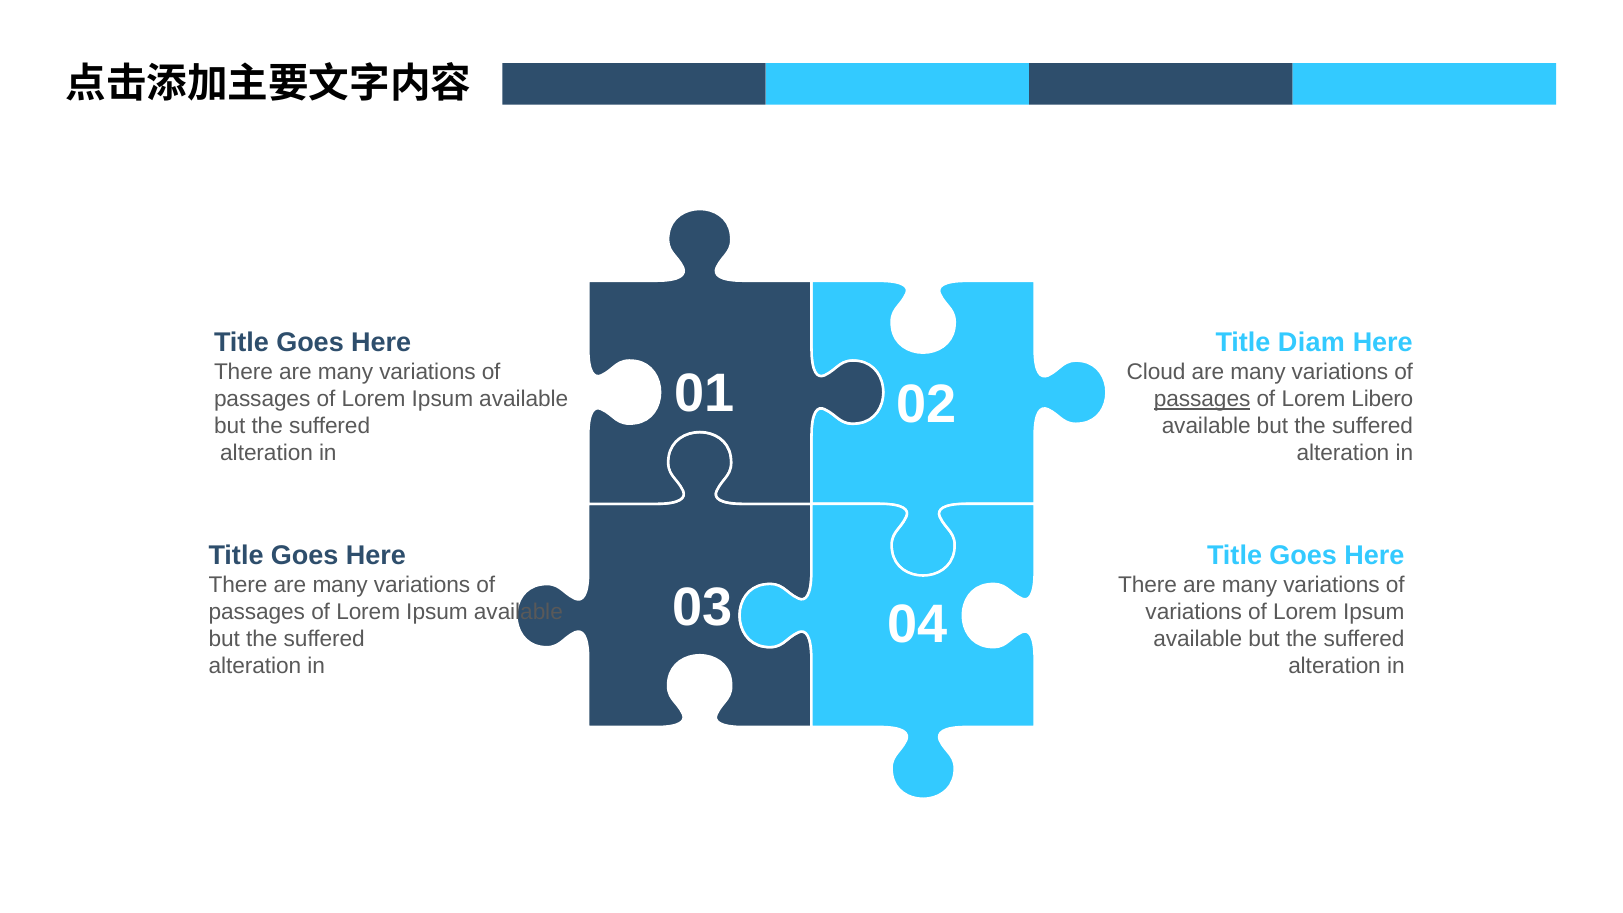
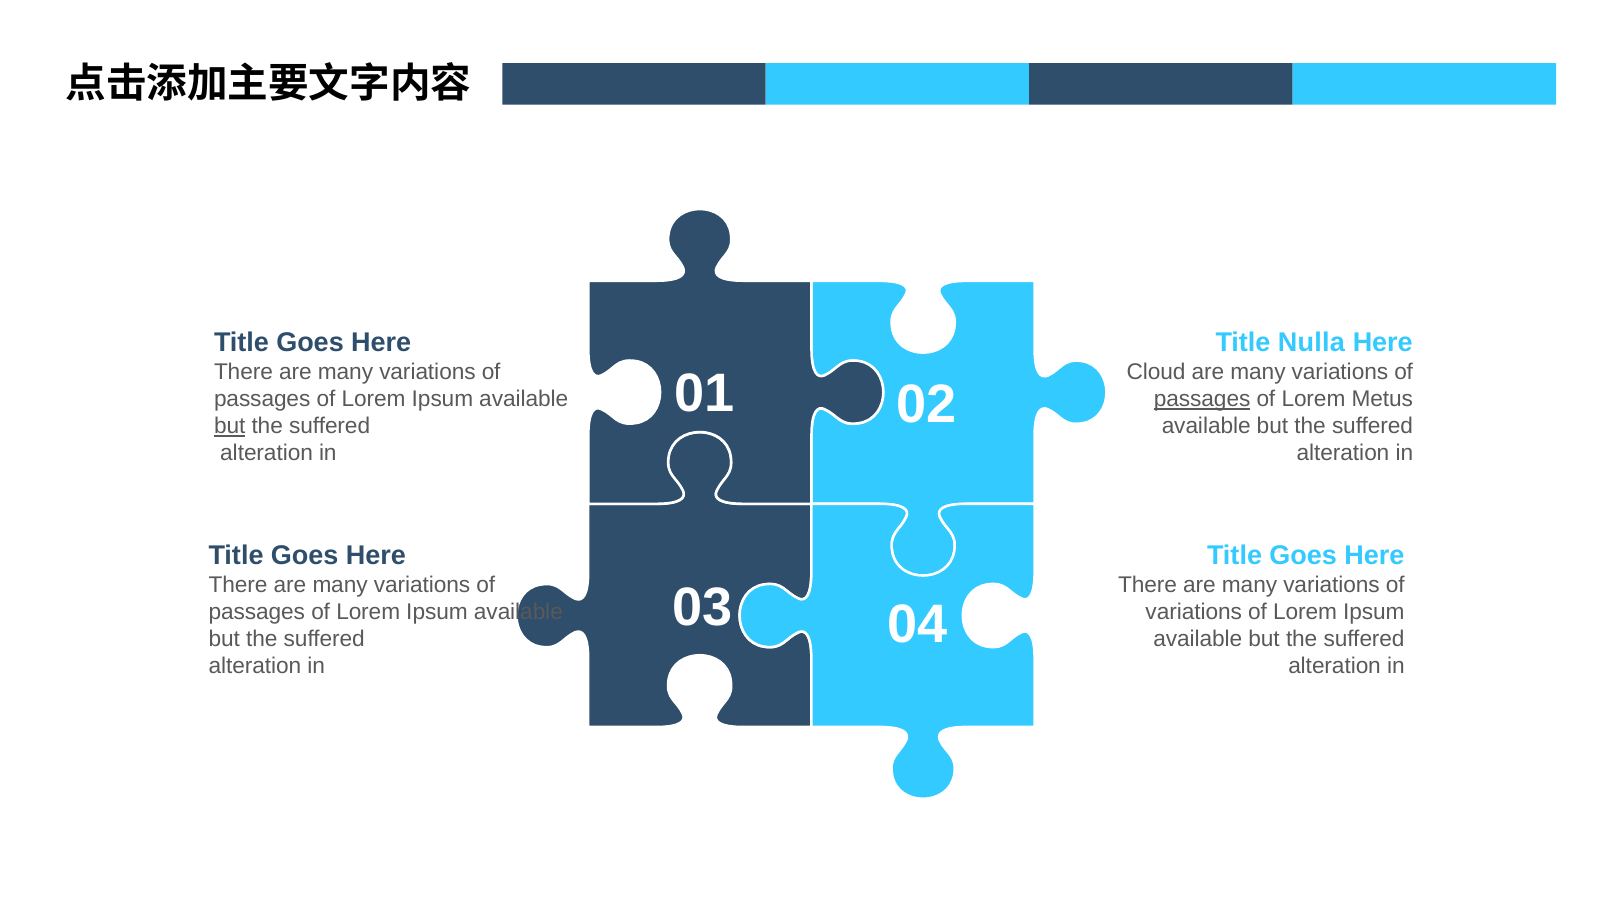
Diam: Diam -> Nulla
Libero: Libero -> Metus
but at (230, 426) underline: none -> present
